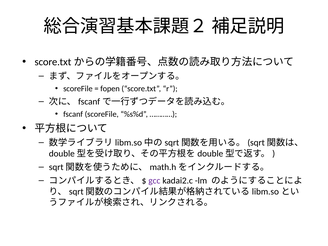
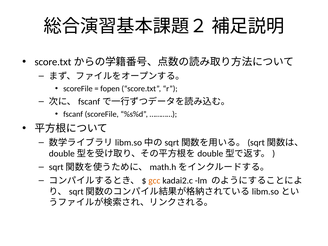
gcc colour: purple -> orange
